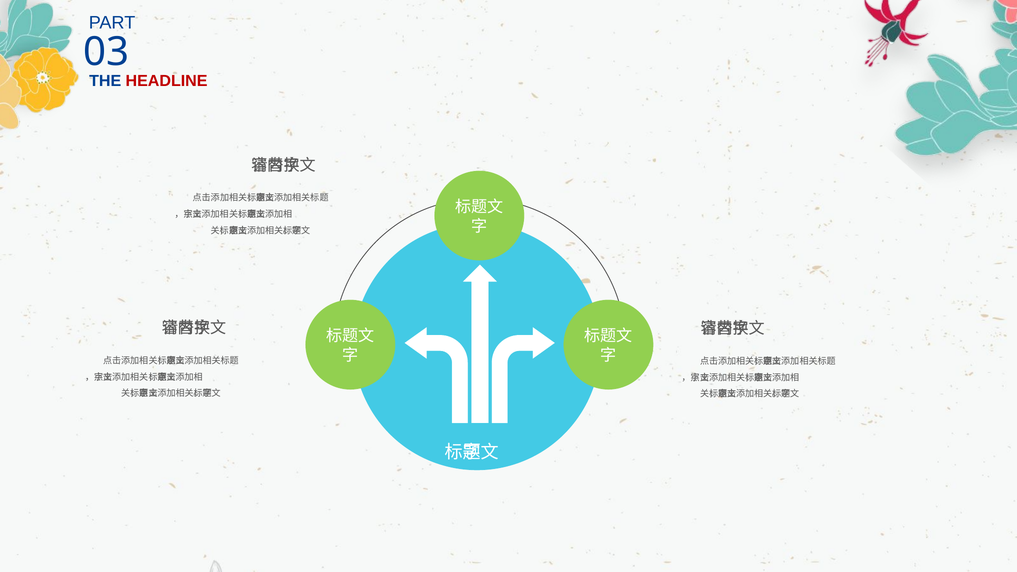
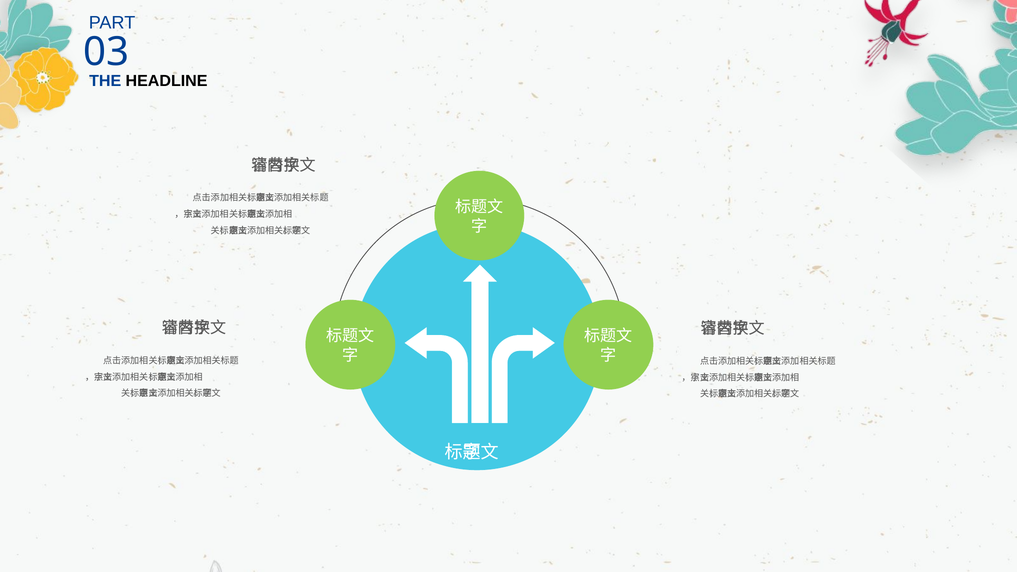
HEADLINE colour: red -> black
